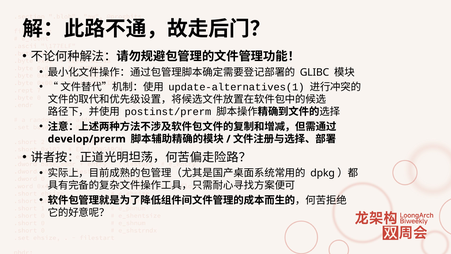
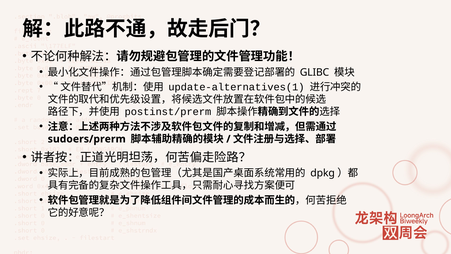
develop/prerm: develop/prerm -> sudoers/prerm
